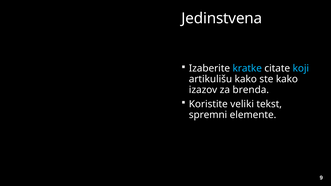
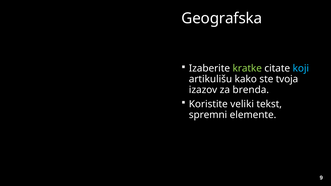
Jedinstvena: Jedinstvena -> Geografska
kratke colour: light blue -> light green
ste kako: kako -> tvoja
